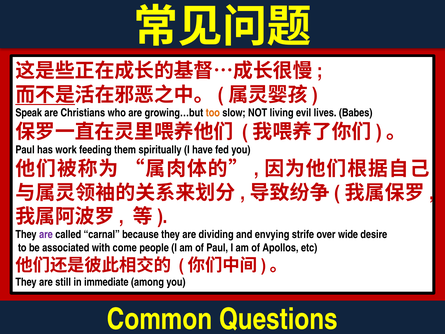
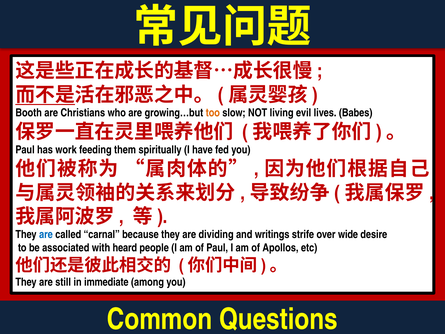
Speak: Speak -> Booth
are at (46, 234) colour: purple -> blue
envying: envying -> writings
come: come -> heard
